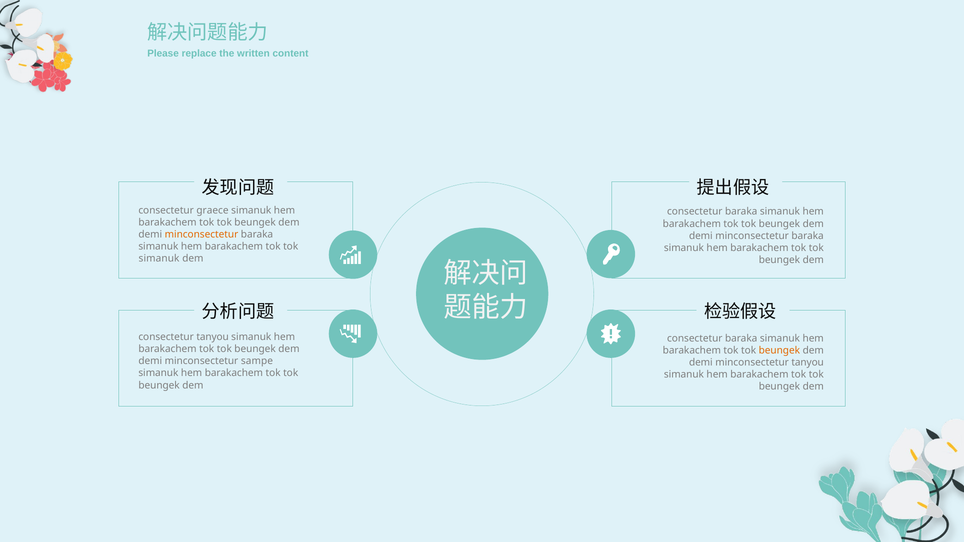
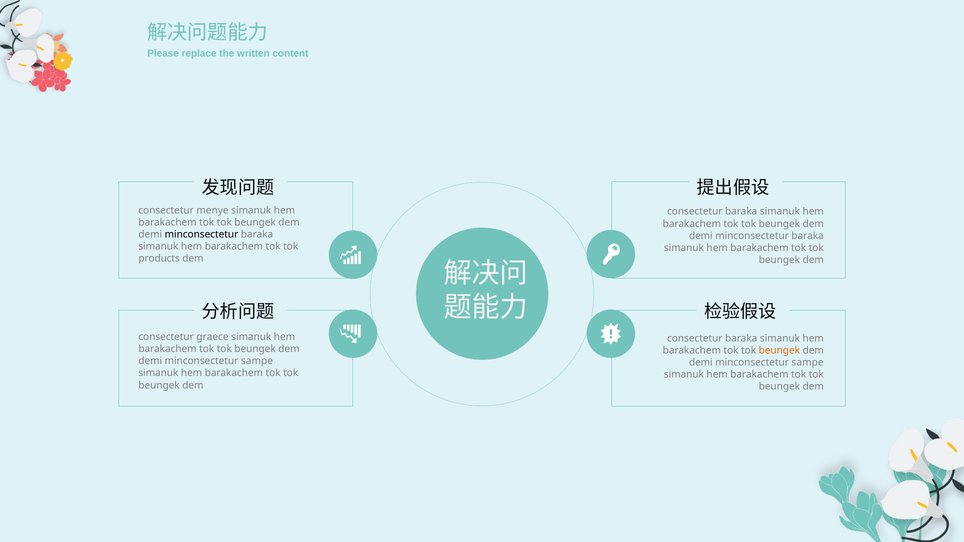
graece: graece -> menye
minconsectetur at (201, 234) colour: orange -> black
simanuk at (159, 259): simanuk -> products
consectetur tanyou: tanyou -> graece
tanyou at (808, 363): tanyou -> sampe
